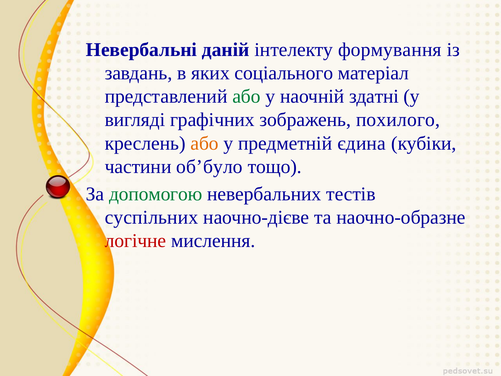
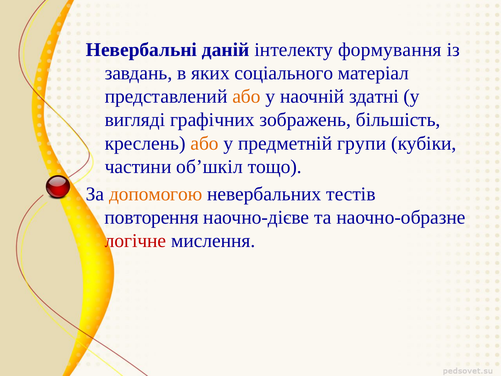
або at (246, 96) colour: green -> orange
похилого: похилого -> більшість
єдина: єдина -> групи
об’було: об’було -> об’шкіл
допомогою colour: green -> orange
суспільних: суспільних -> повторення
